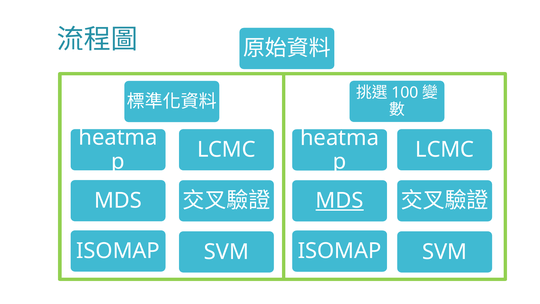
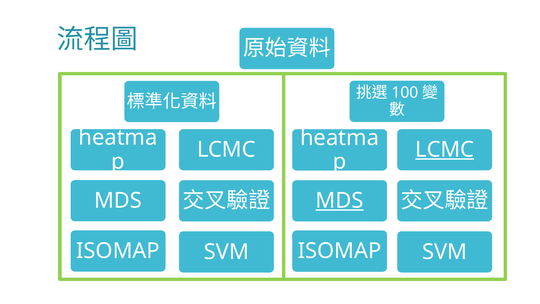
LCMC at (445, 149) underline: none -> present
